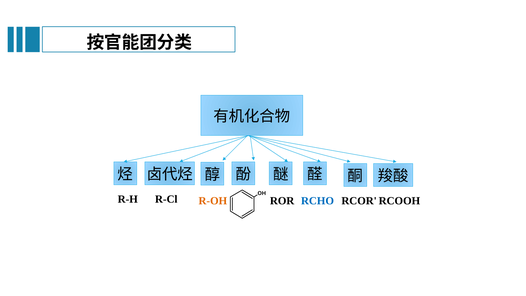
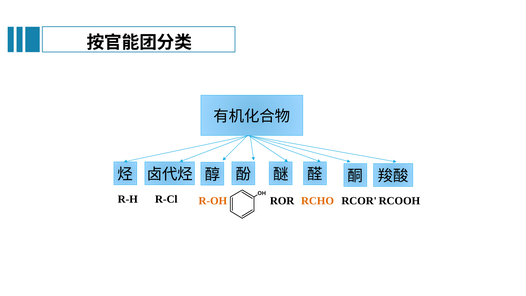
RCHO colour: blue -> orange
